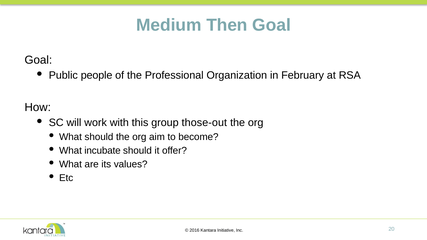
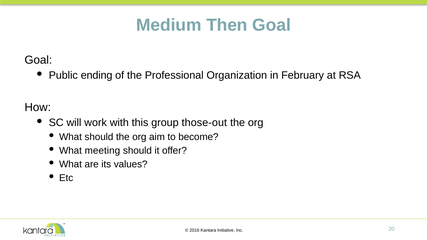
people: people -> ending
incubate: incubate -> meeting
